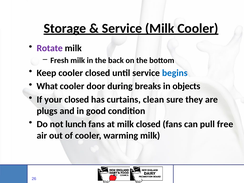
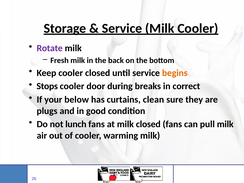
begins colour: blue -> orange
What: What -> Stops
objects: objects -> correct
your closed: closed -> below
pull free: free -> milk
